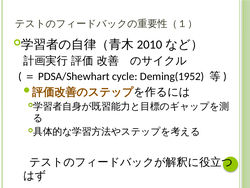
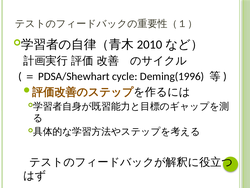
Deming(1952: Deming(1952 -> Deming(1996
